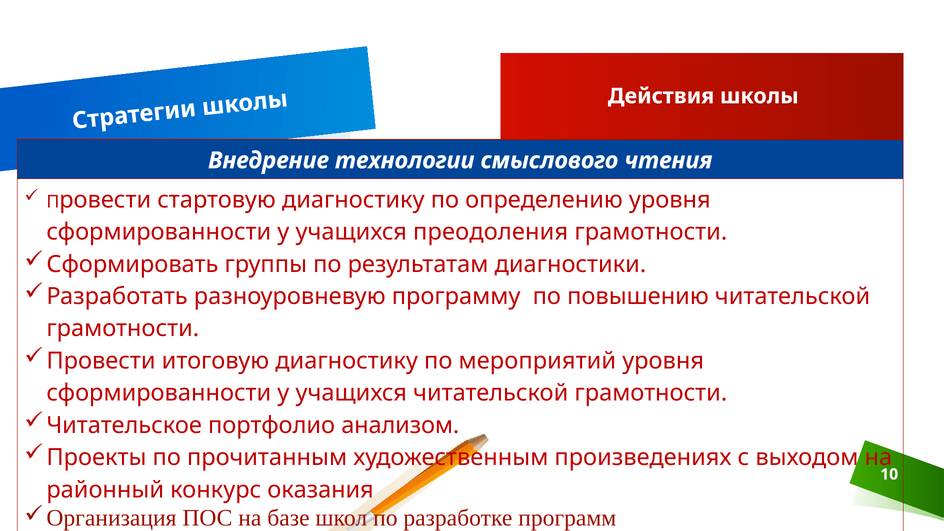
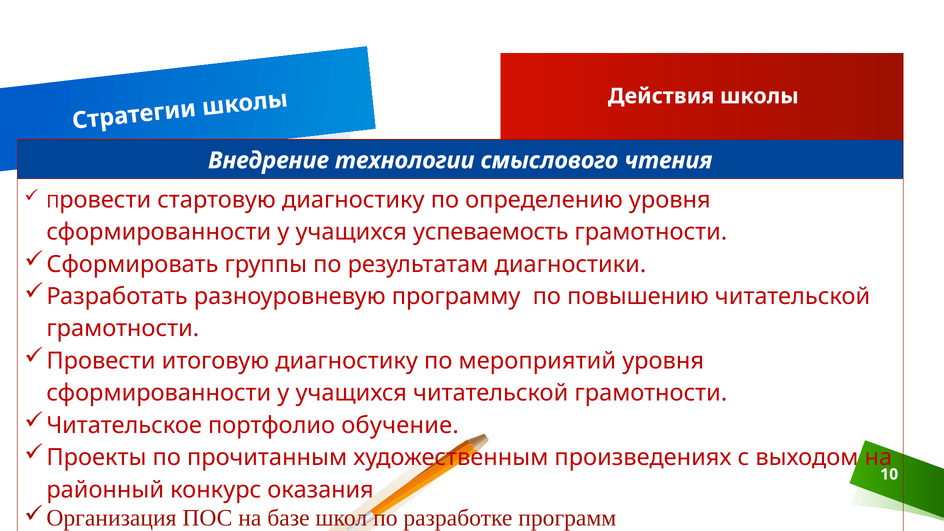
преодоления: преодоления -> успеваемость
анализом: анализом -> обучение
